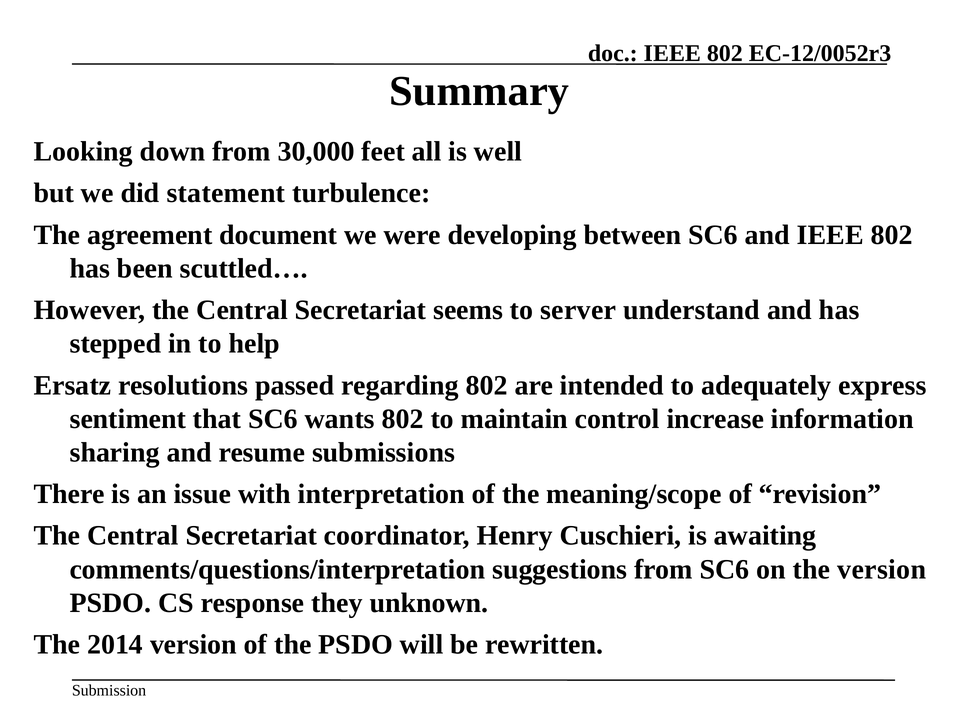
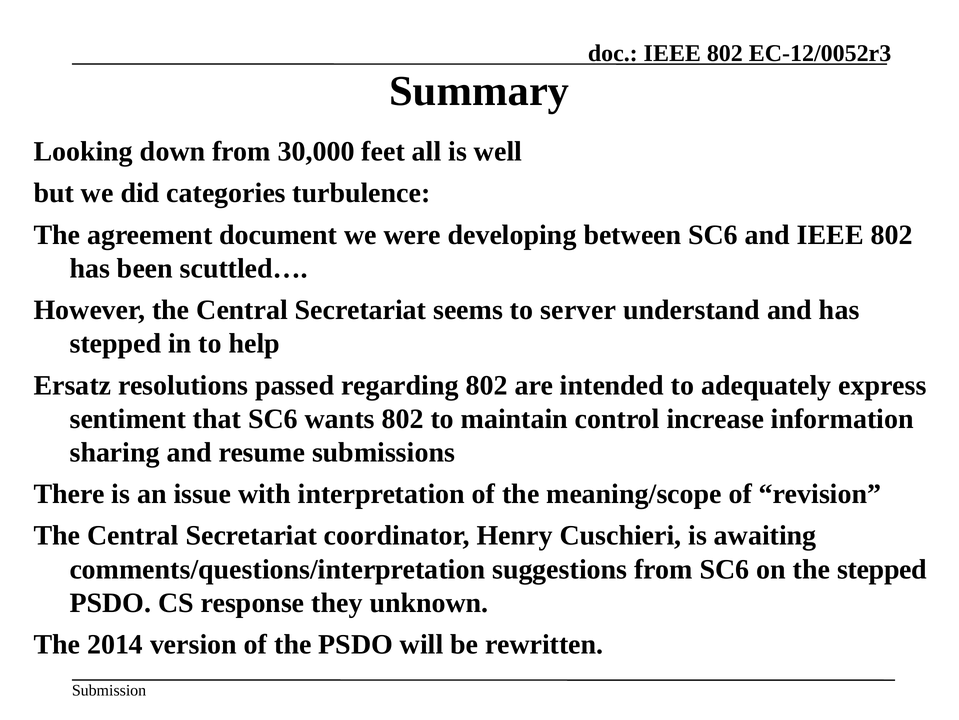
statement: statement -> categories
the version: version -> stepped
